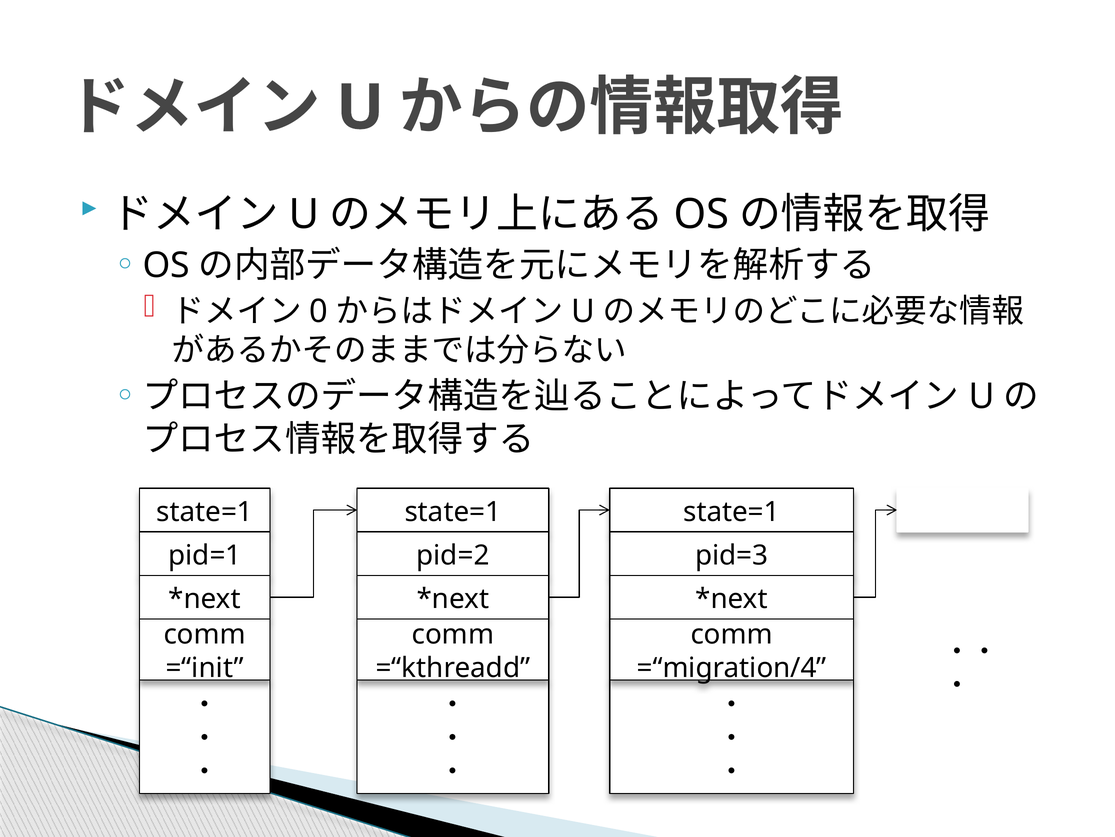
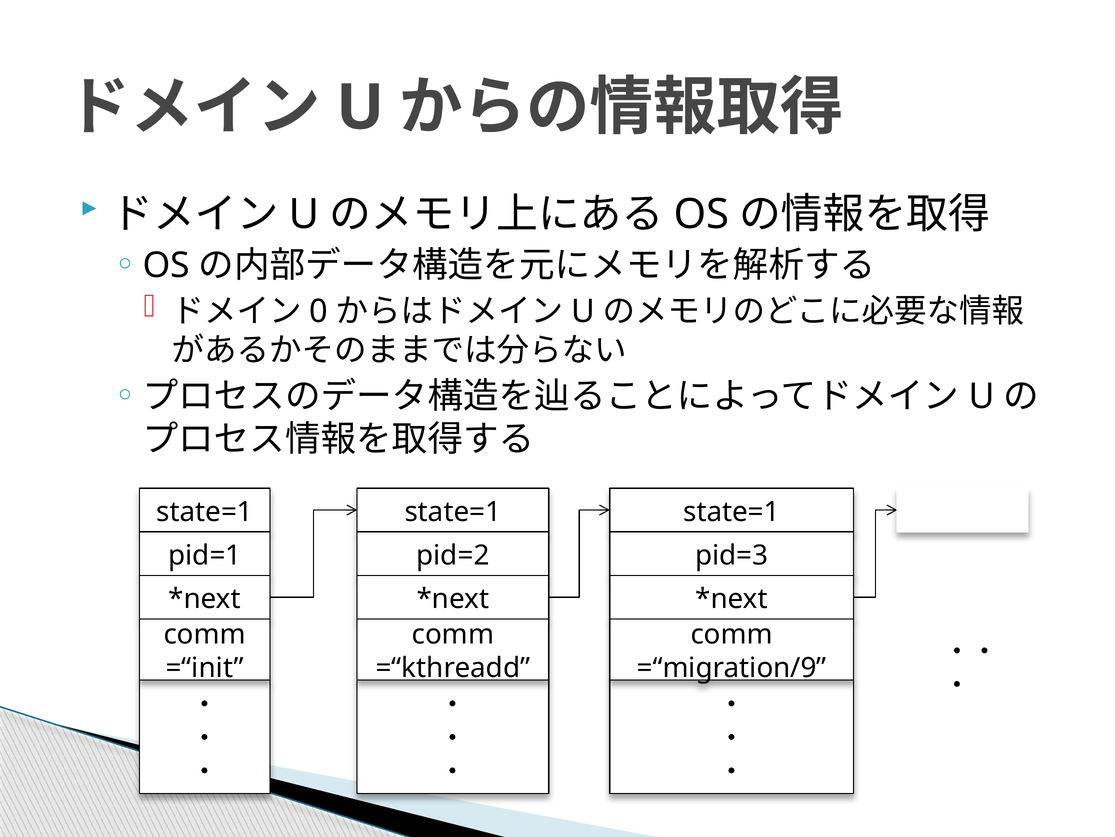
=“migration/4: =“migration/4 -> =“migration/9
